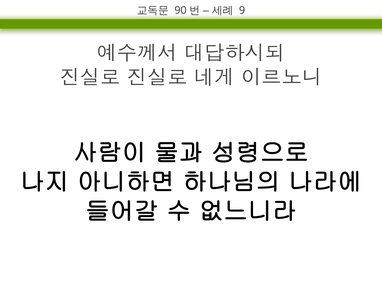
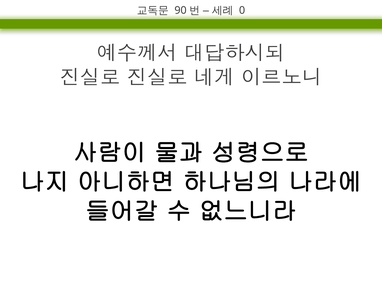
9: 9 -> 0
